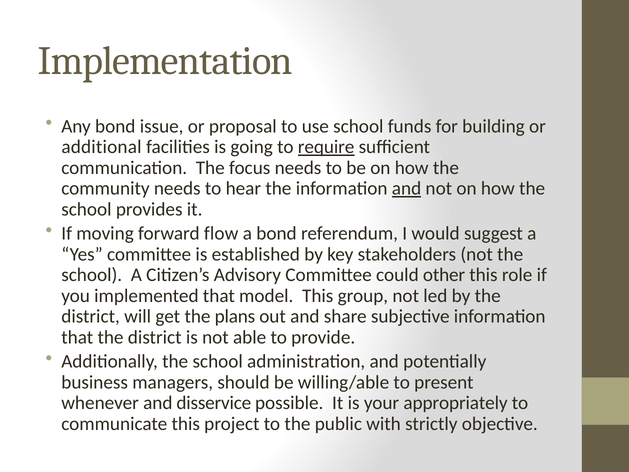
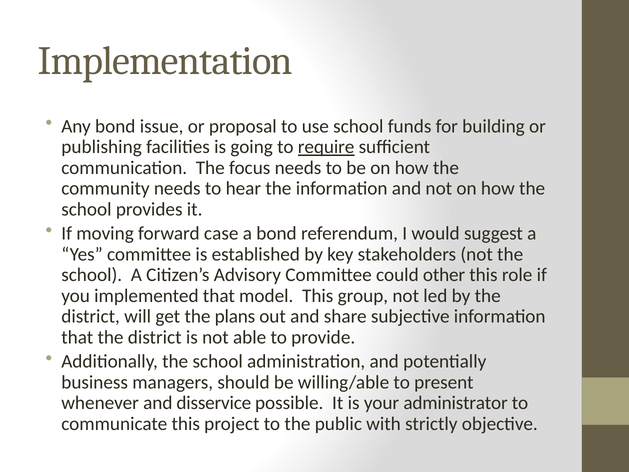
additional: additional -> publishing
and at (407, 188) underline: present -> none
flow: flow -> case
appropriately: appropriately -> administrator
